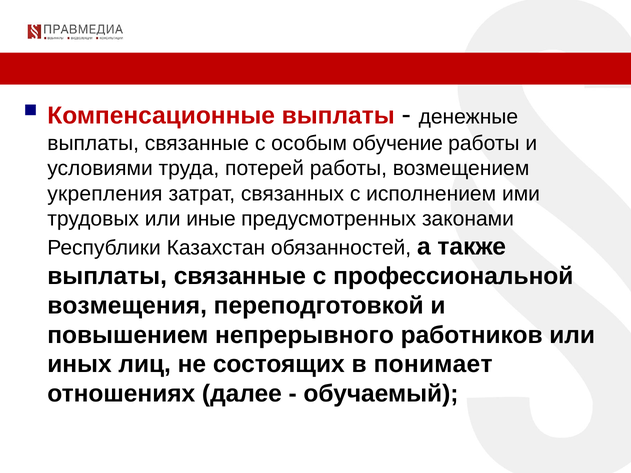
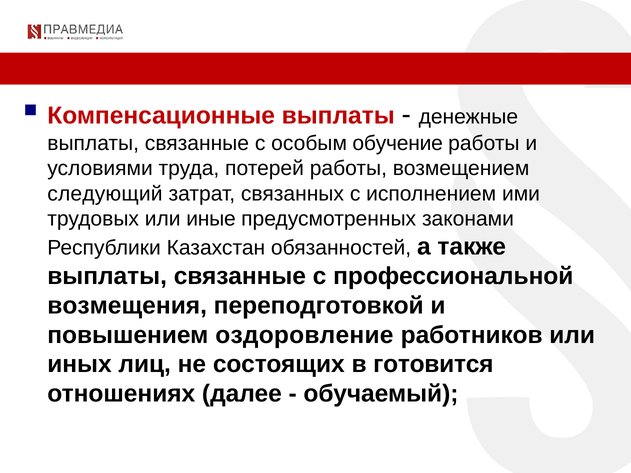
укрепления: укрепления -> следующий
непрерывного: непрерывного -> оздоровление
понимает: понимает -> готовится
